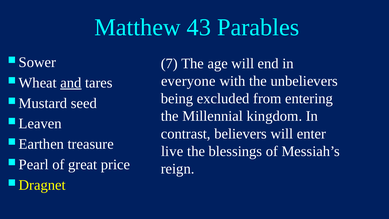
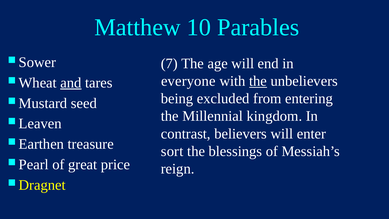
43: 43 -> 10
the at (258, 81) underline: none -> present
live: live -> sort
